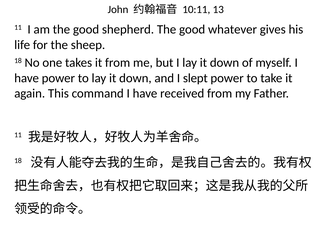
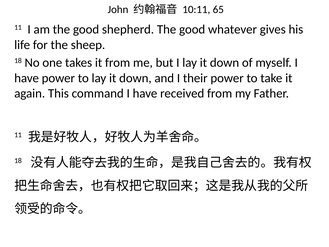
13: 13 -> 65
slept: slept -> their
